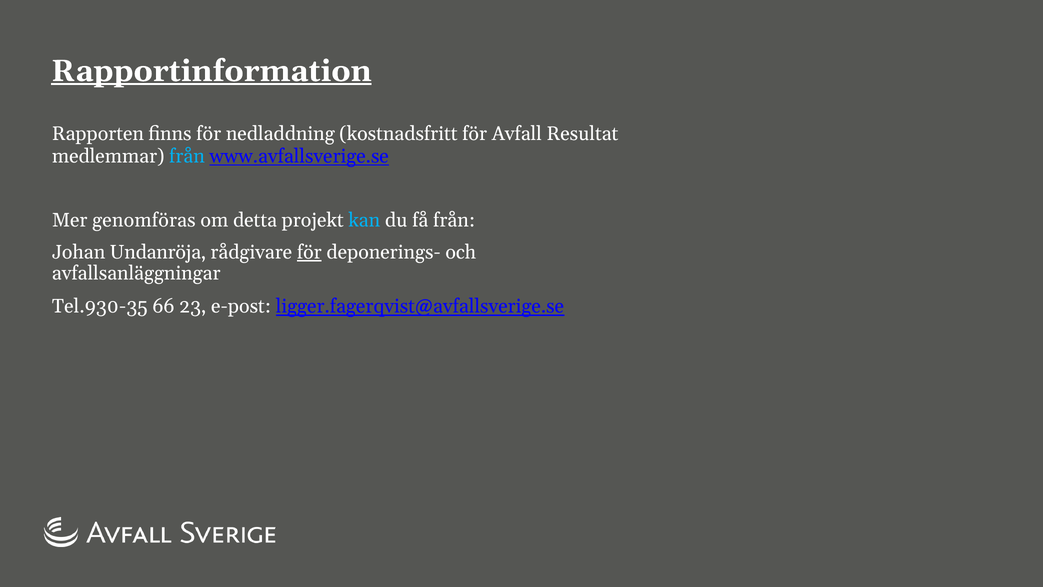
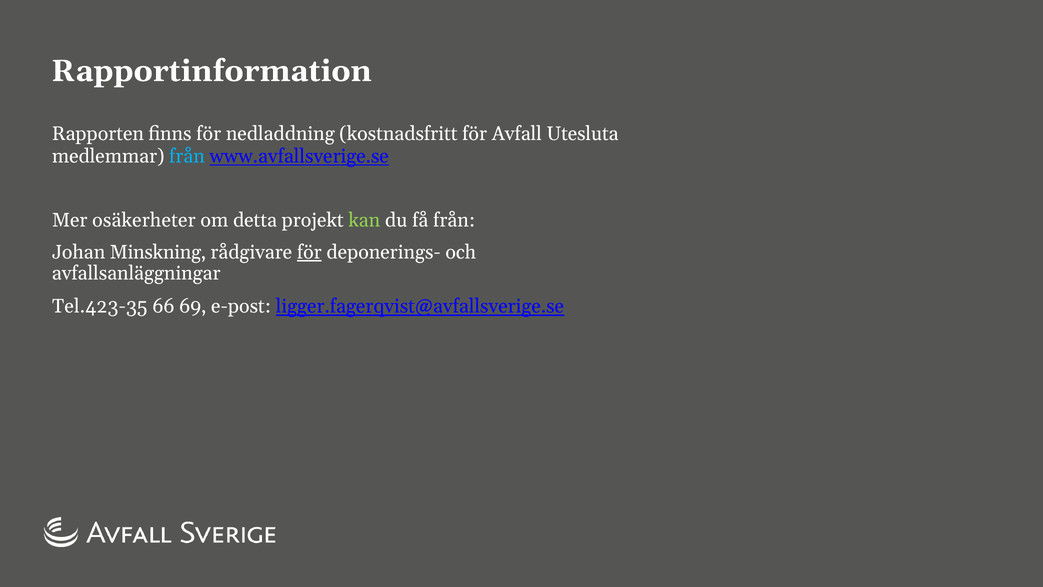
Rapportinformation underline: present -> none
Resultat: Resultat -> Utesluta
genomföras: genomföras -> osäkerheter
kan colour: light blue -> light green
Undanröja: Undanröja -> Minskning
Tel.930-35: Tel.930-35 -> Tel.423-35
23: 23 -> 69
